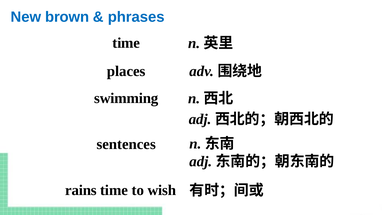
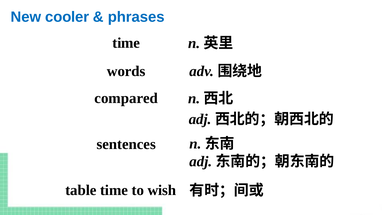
brown: brown -> cooler
places: places -> words
swimming: swimming -> compared
rains: rains -> table
